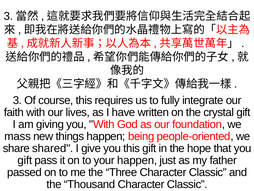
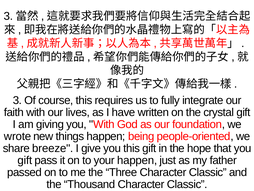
mass: mass -> wrote
shared: shared -> breeze
